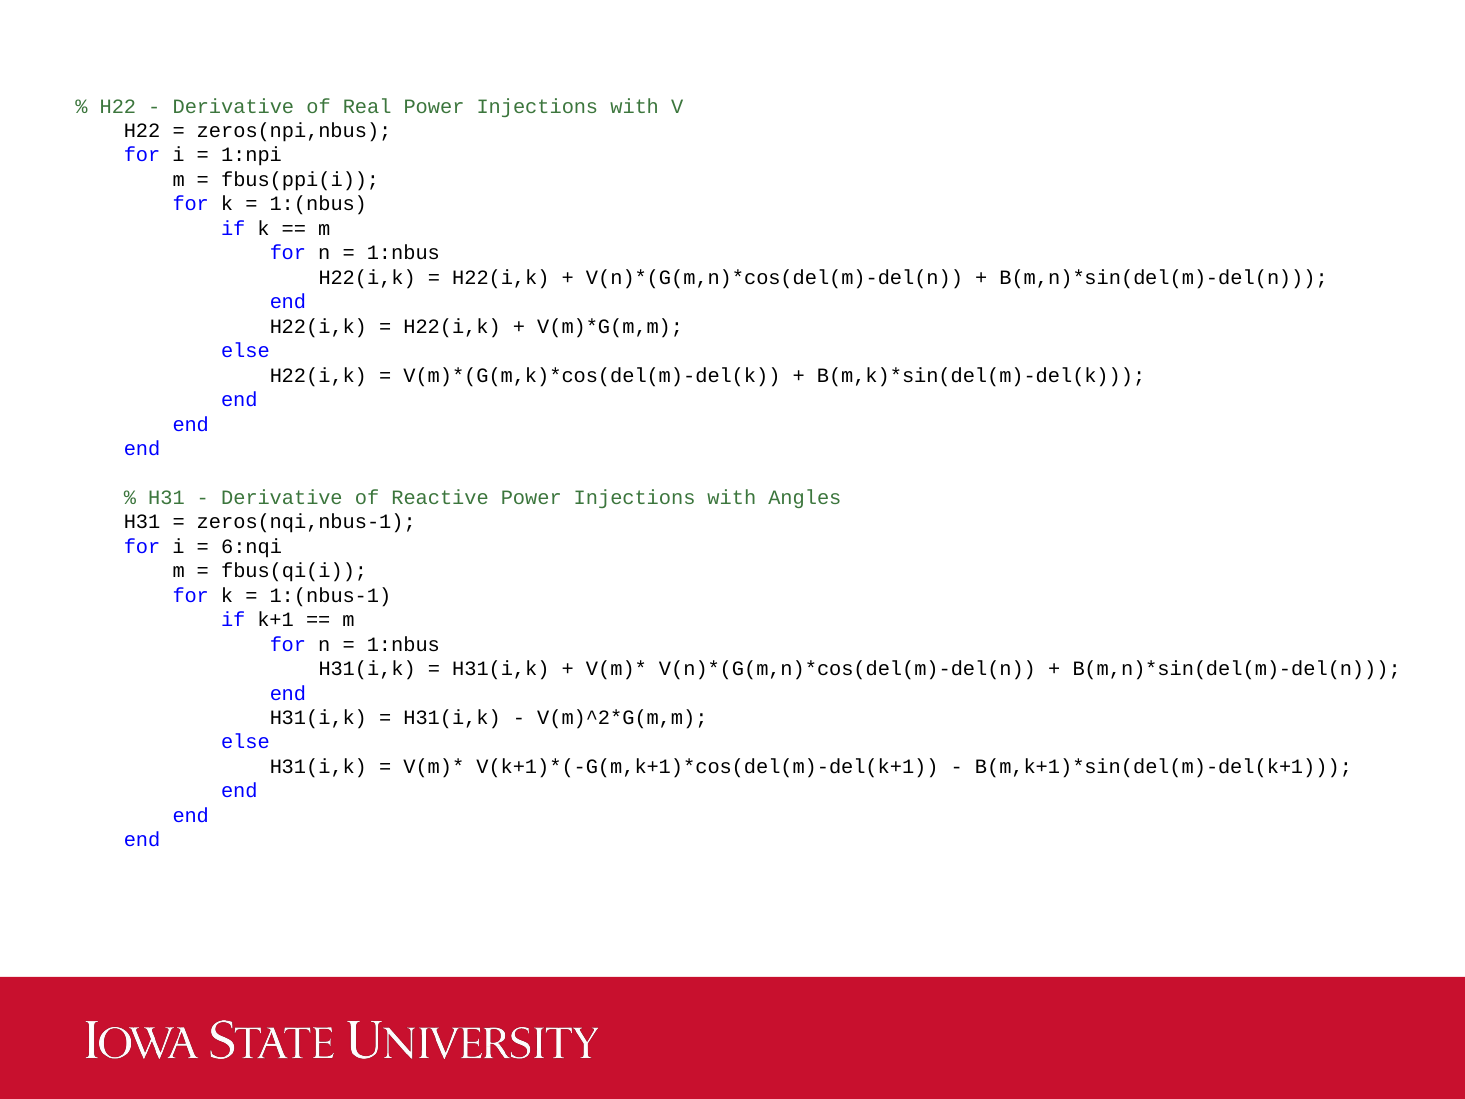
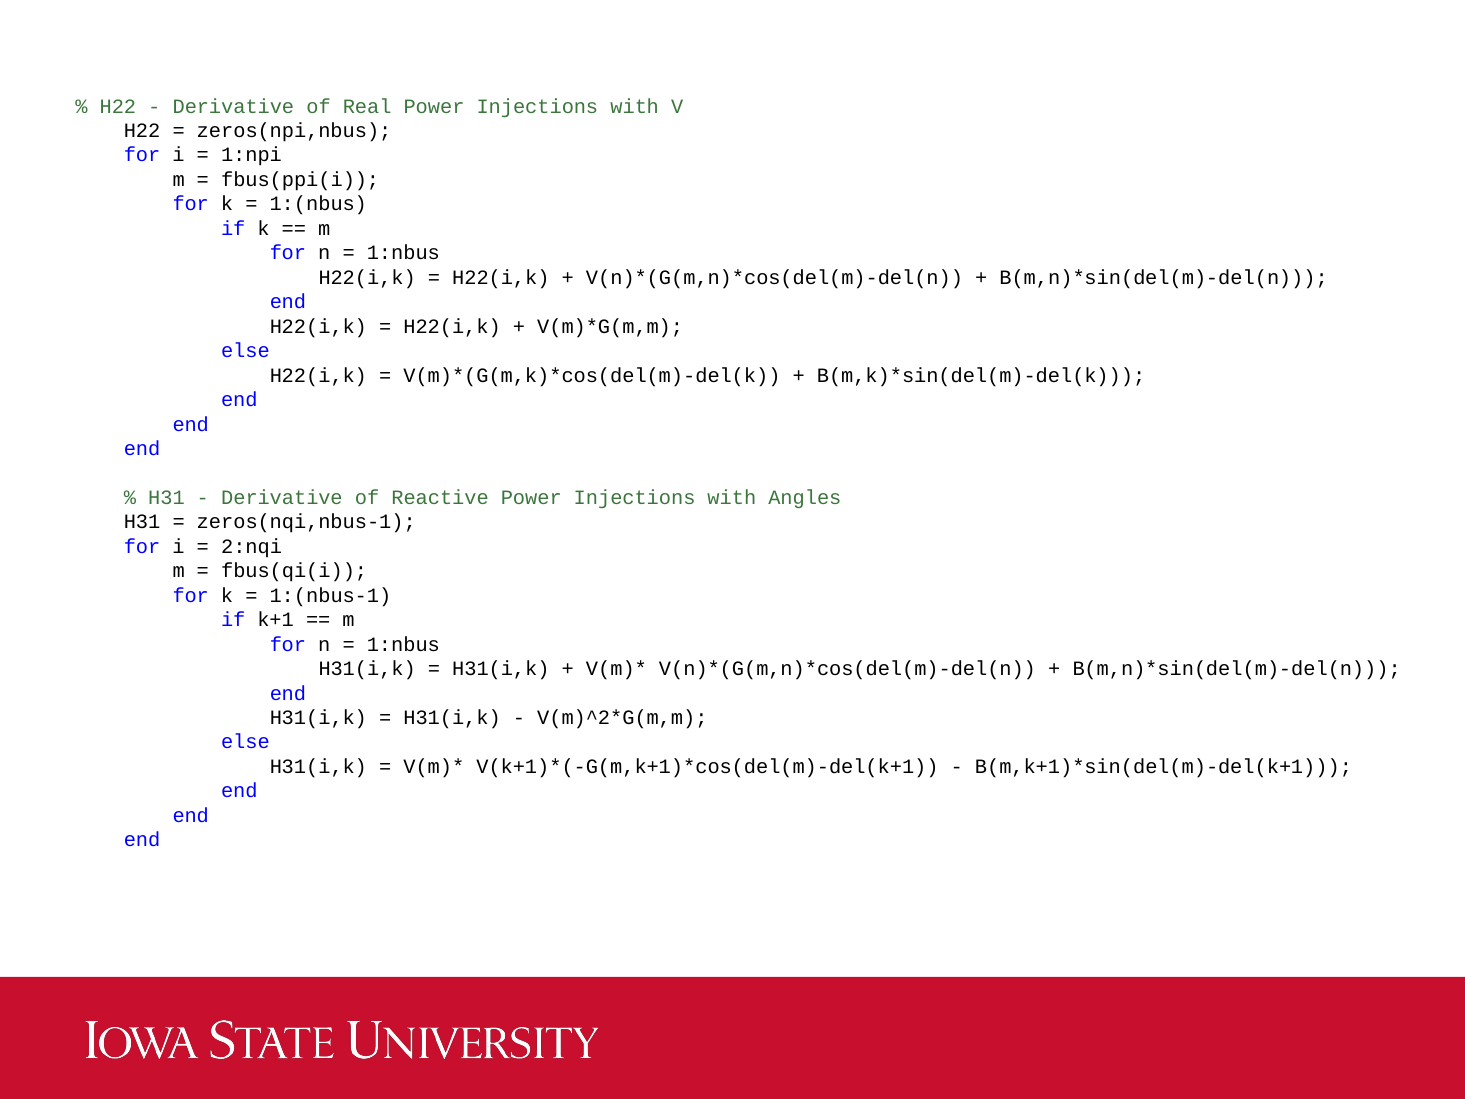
6:nqi: 6:nqi -> 2:nqi
